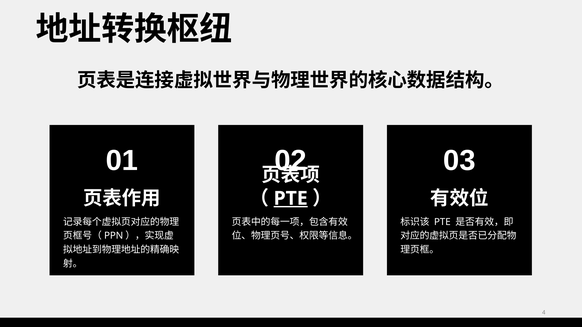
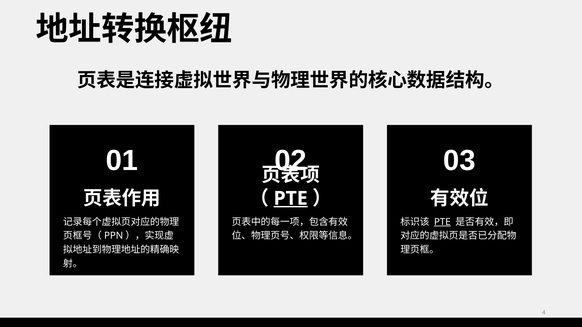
PTE at (442, 222) underline: none -> present
